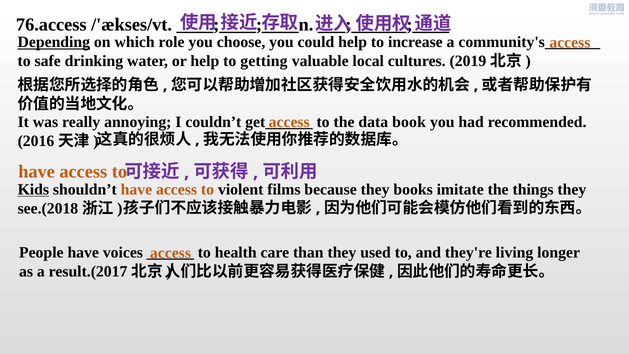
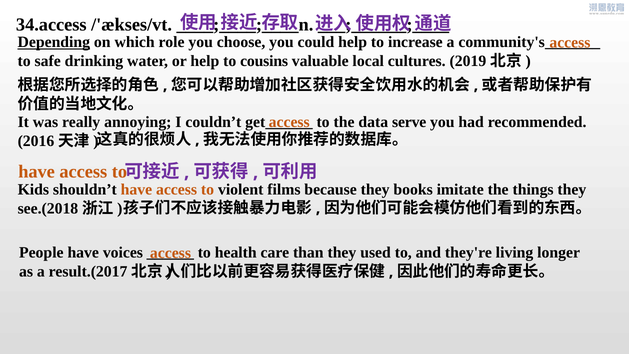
76.access: 76.access -> 34.access
getting: getting -> cousins
book: book -> serve
Kids underline: present -> none
